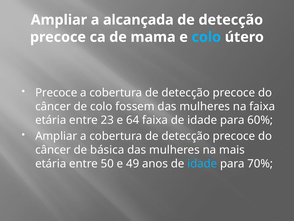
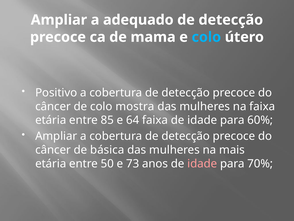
alcançada: alcançada -> adequado
Precoce at (56, 93): Precoce -> Positivo
fossem: fossem -> mostra
23: 23 -> 85
49: 49 -> 73
idade at (202, 163) colour: light blue -> pink
